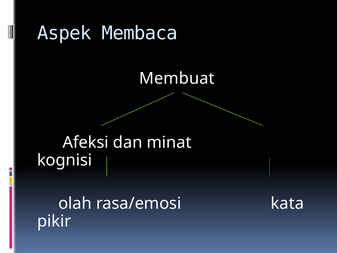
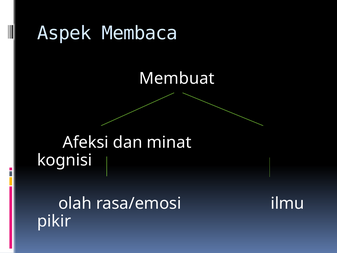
kata: kata -> ilmu
